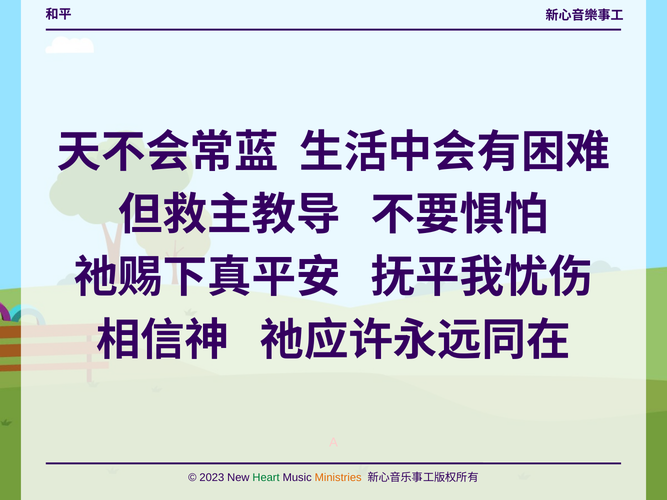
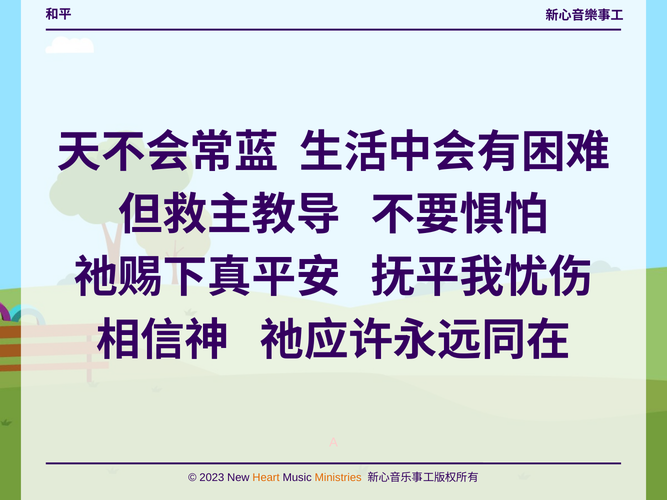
Heart colour: green -> orange
